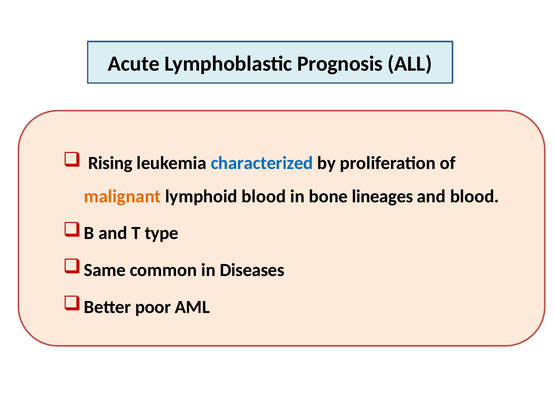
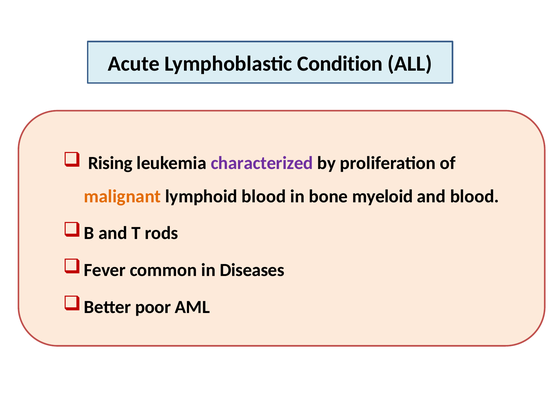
Prognosis: Prognosis -> Condition
characterized colour: blue -> purple
lineages: lineages -> myeloid
type: type -> rods
Same: Same -> Fever
